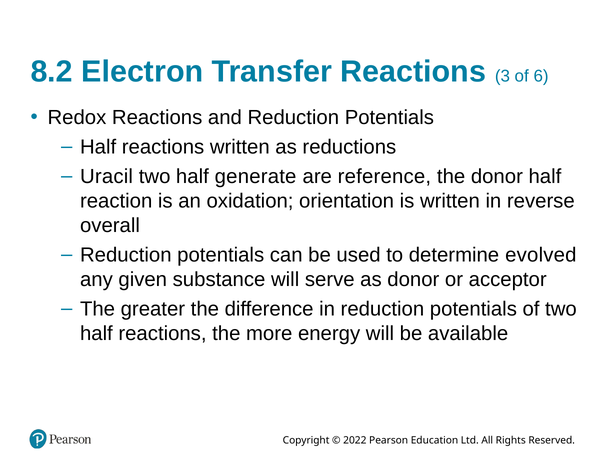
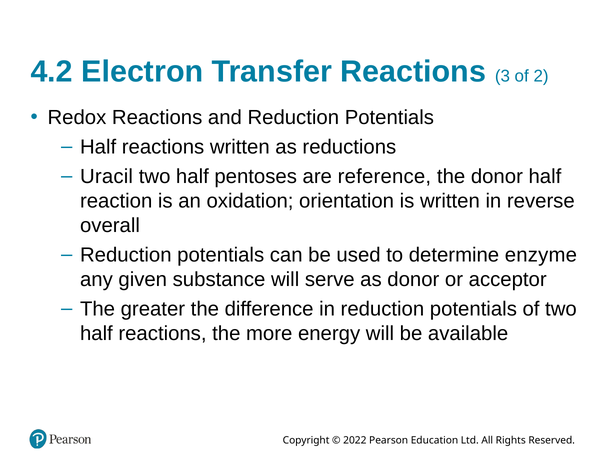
8.2: 8.2 -> 4.2
6: 6 -> 2
generate: generate -> pentoses
evolved: evolved -> enzyme
